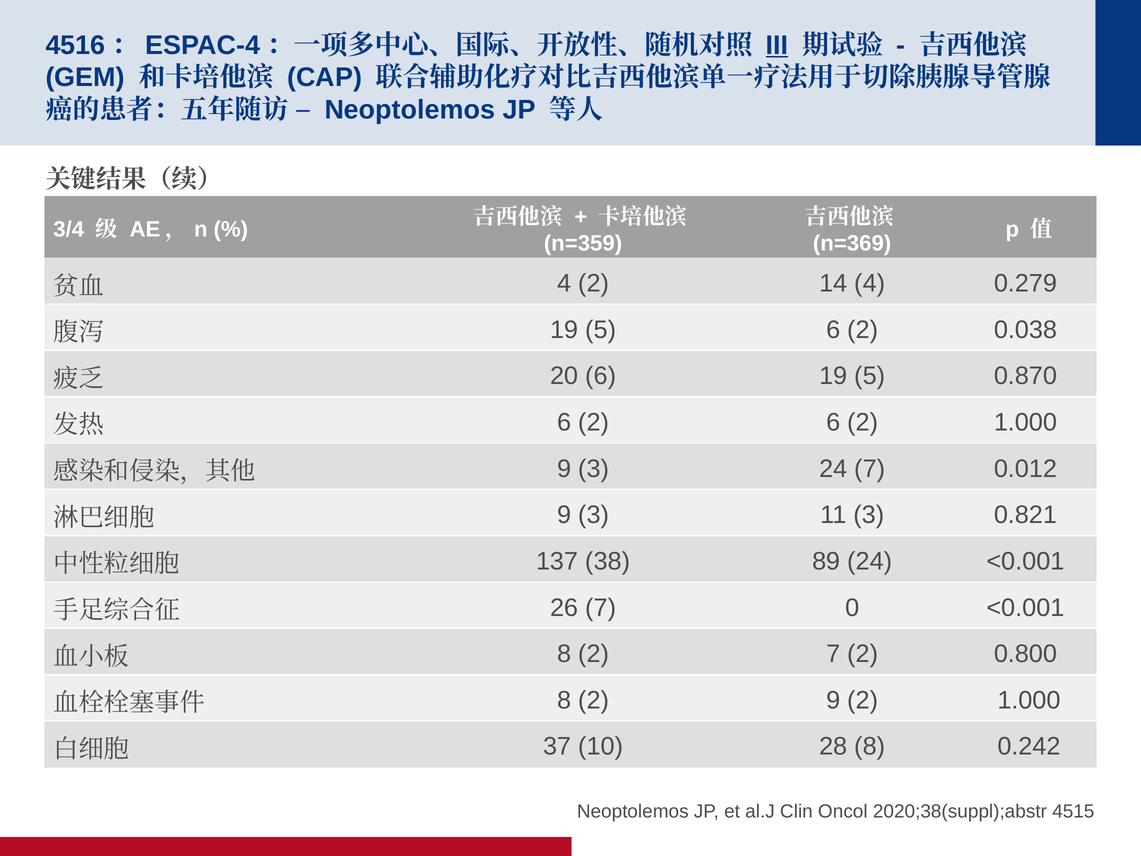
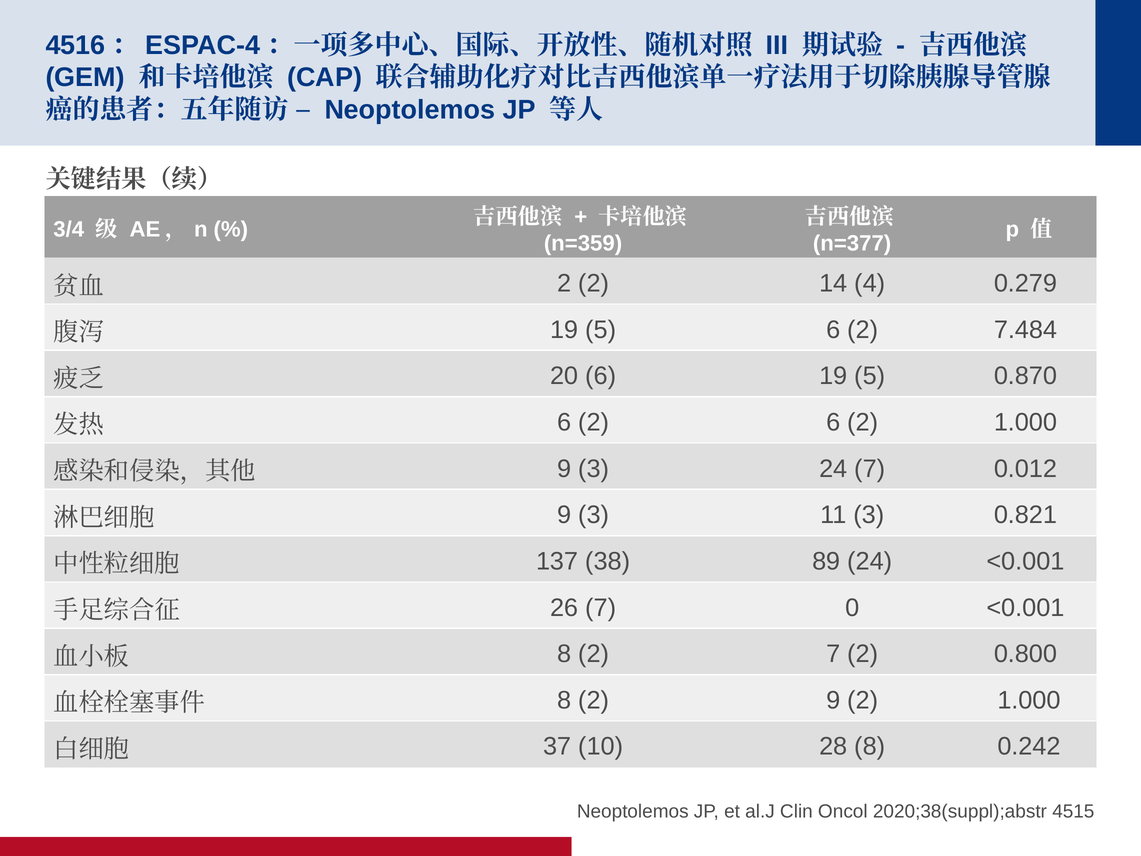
III underline: present -> none
n=369: n=369 -> n=377
4 at (564, 283): 4 -> 2
0.038: 0.038 -> 7.484
